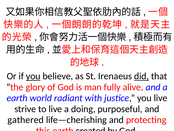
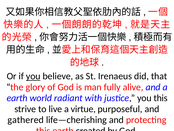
did underline: present -> none
you live: live -> this
doing: doing -> virtue
